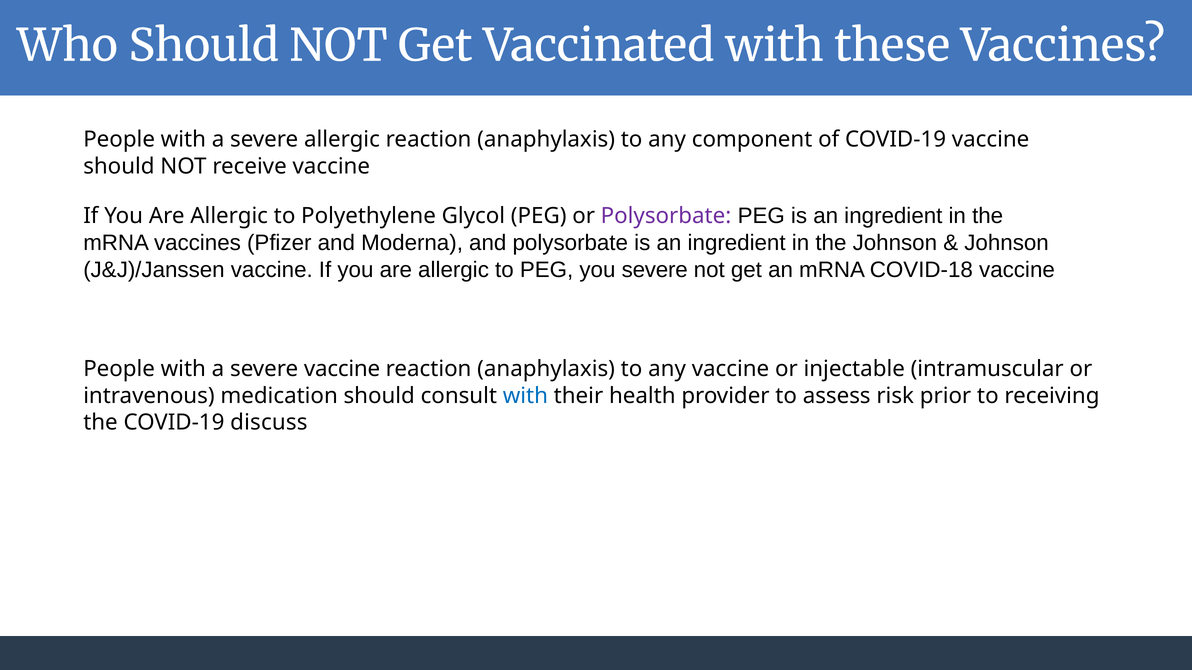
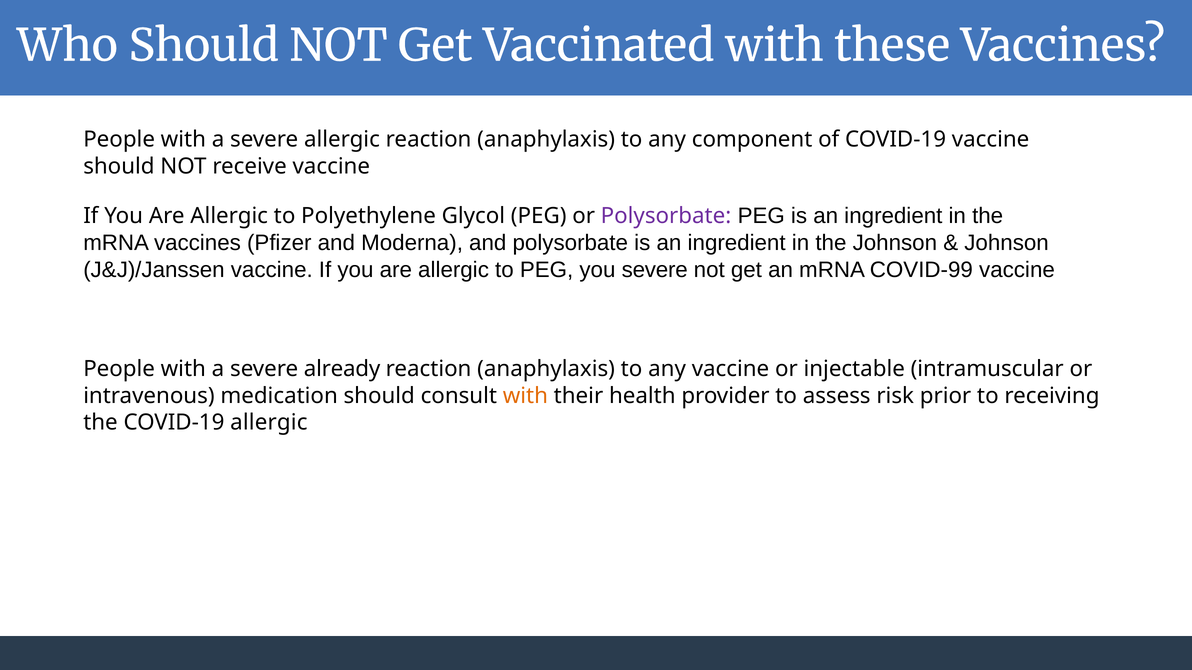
COVID-18: COVID-18 -> COVID-99
severe vaccine: vaccine -> already
with at (525, 396) colour: blue -> orange
COVID-19 discuss: discuss -> allergic
